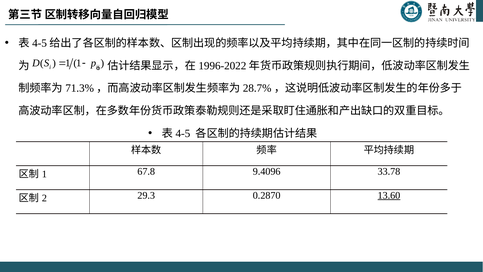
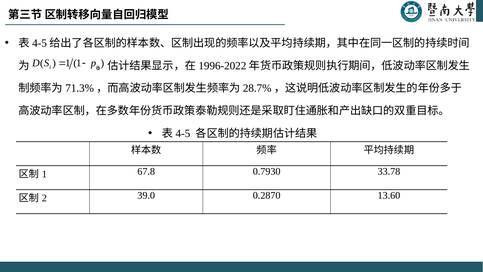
9.4096: 9.4096 -> 0.7930
29.3: 29.3 -> 39.0
13.60 underline: present -> none
